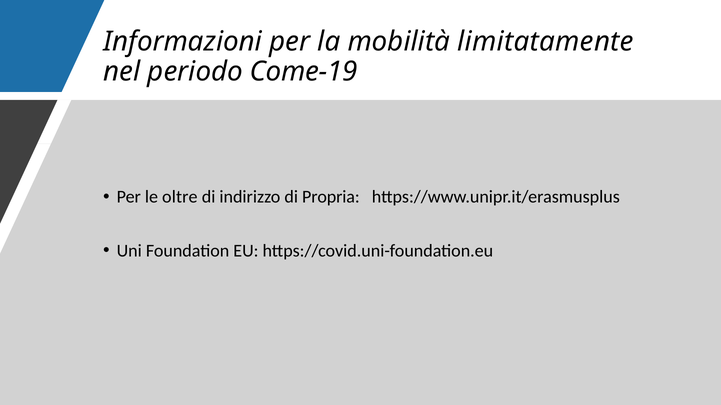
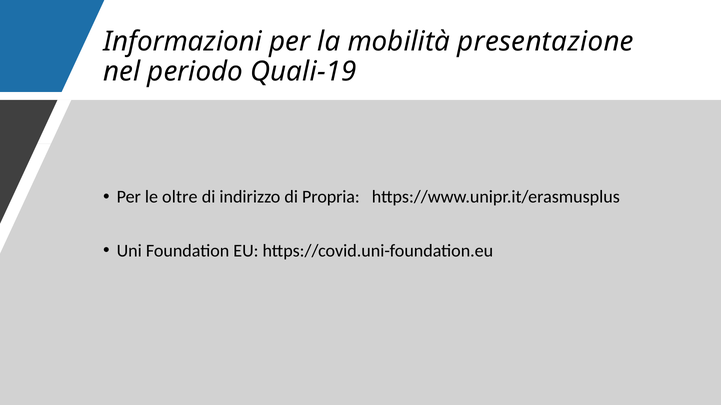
limitatamente: limitatamente -> presentazione
Come-19: Come-19 -> Quali-19
